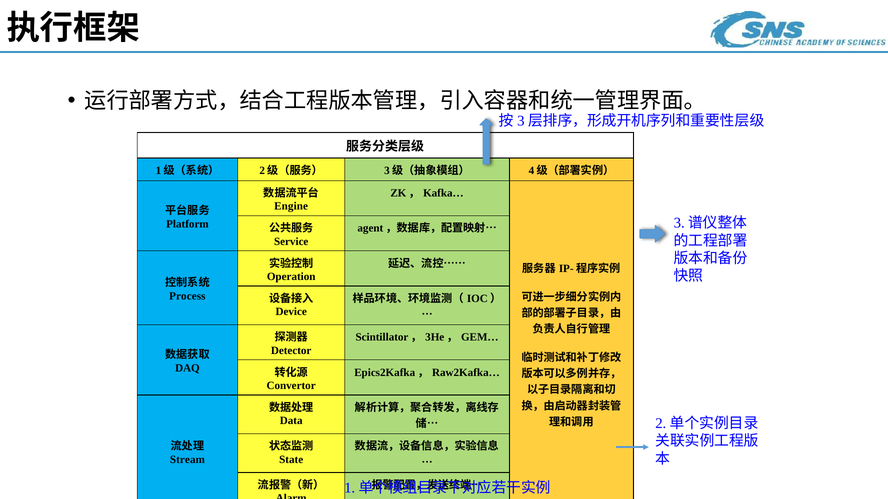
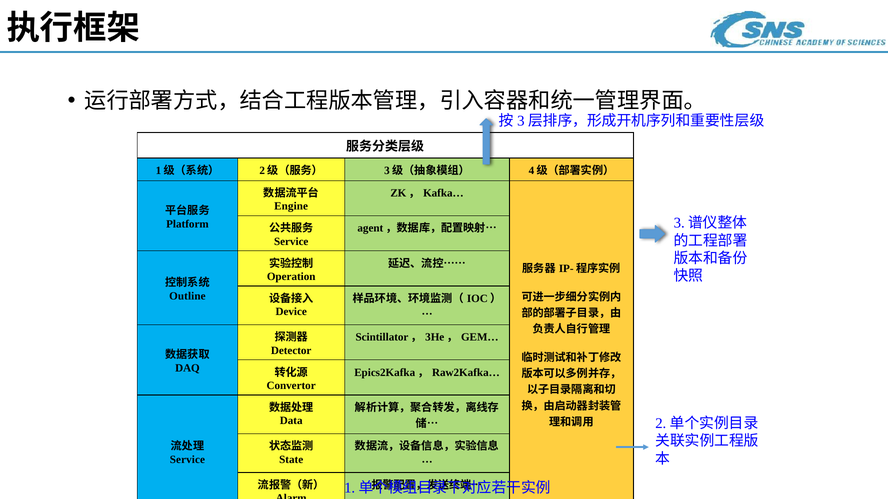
Process: Process -> Outline
Stream at (187, 460): Stream -> Service
